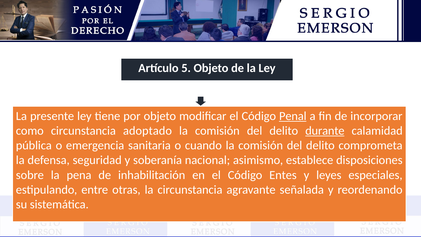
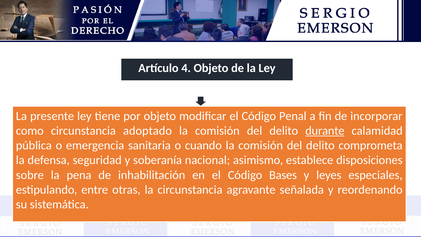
5: 5 -> 4
Penal underline: present -> none
Entes: Entes -> Bases
